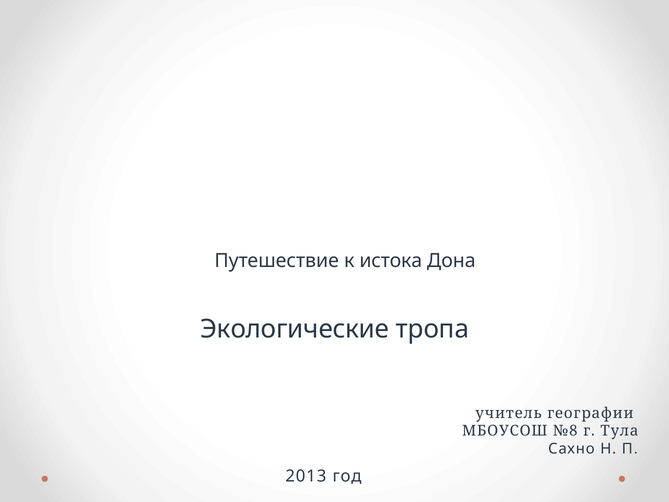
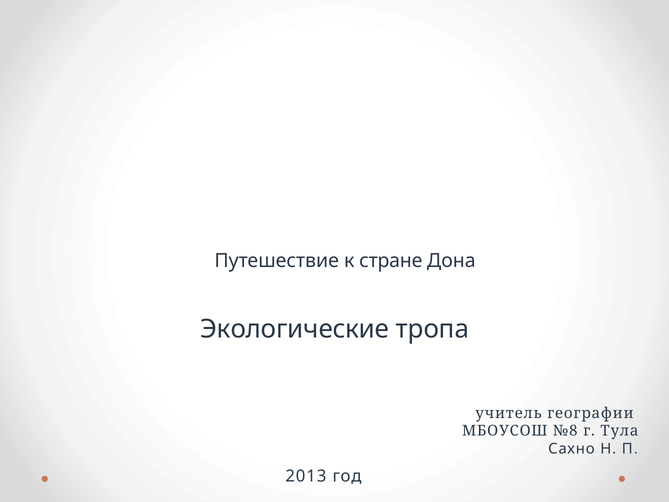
истока: истока -> стране
